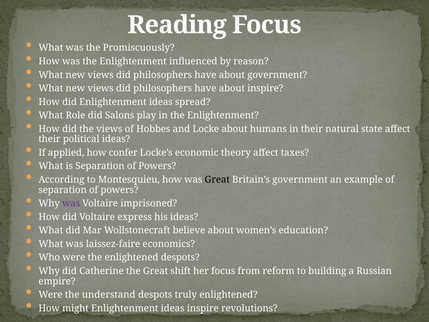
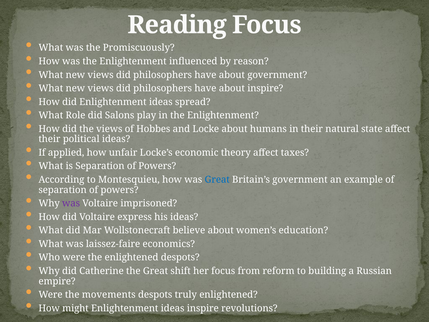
confer: confer -> unfair
Great at (217, 180) colour: black -> blue
understand: understand -> movements
